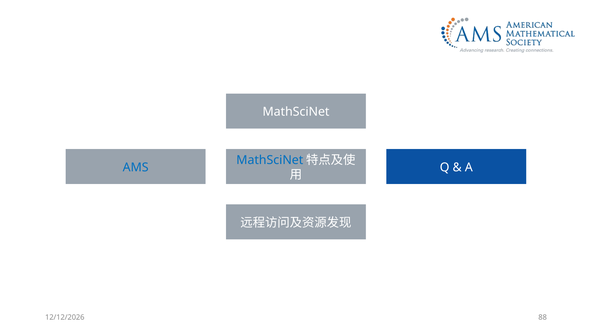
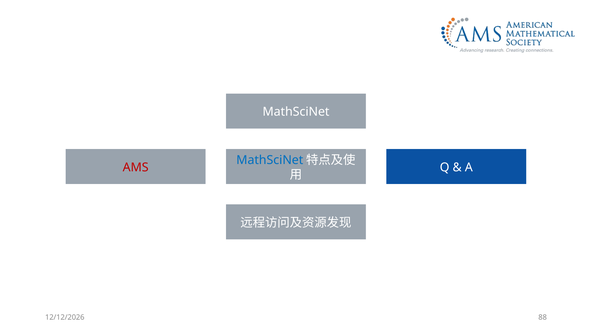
AMS colour: blue -> red
